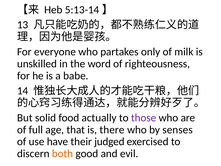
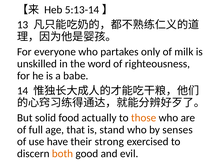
those colour: purple -> orange
there: there -> stand
judged: judged -> strong
